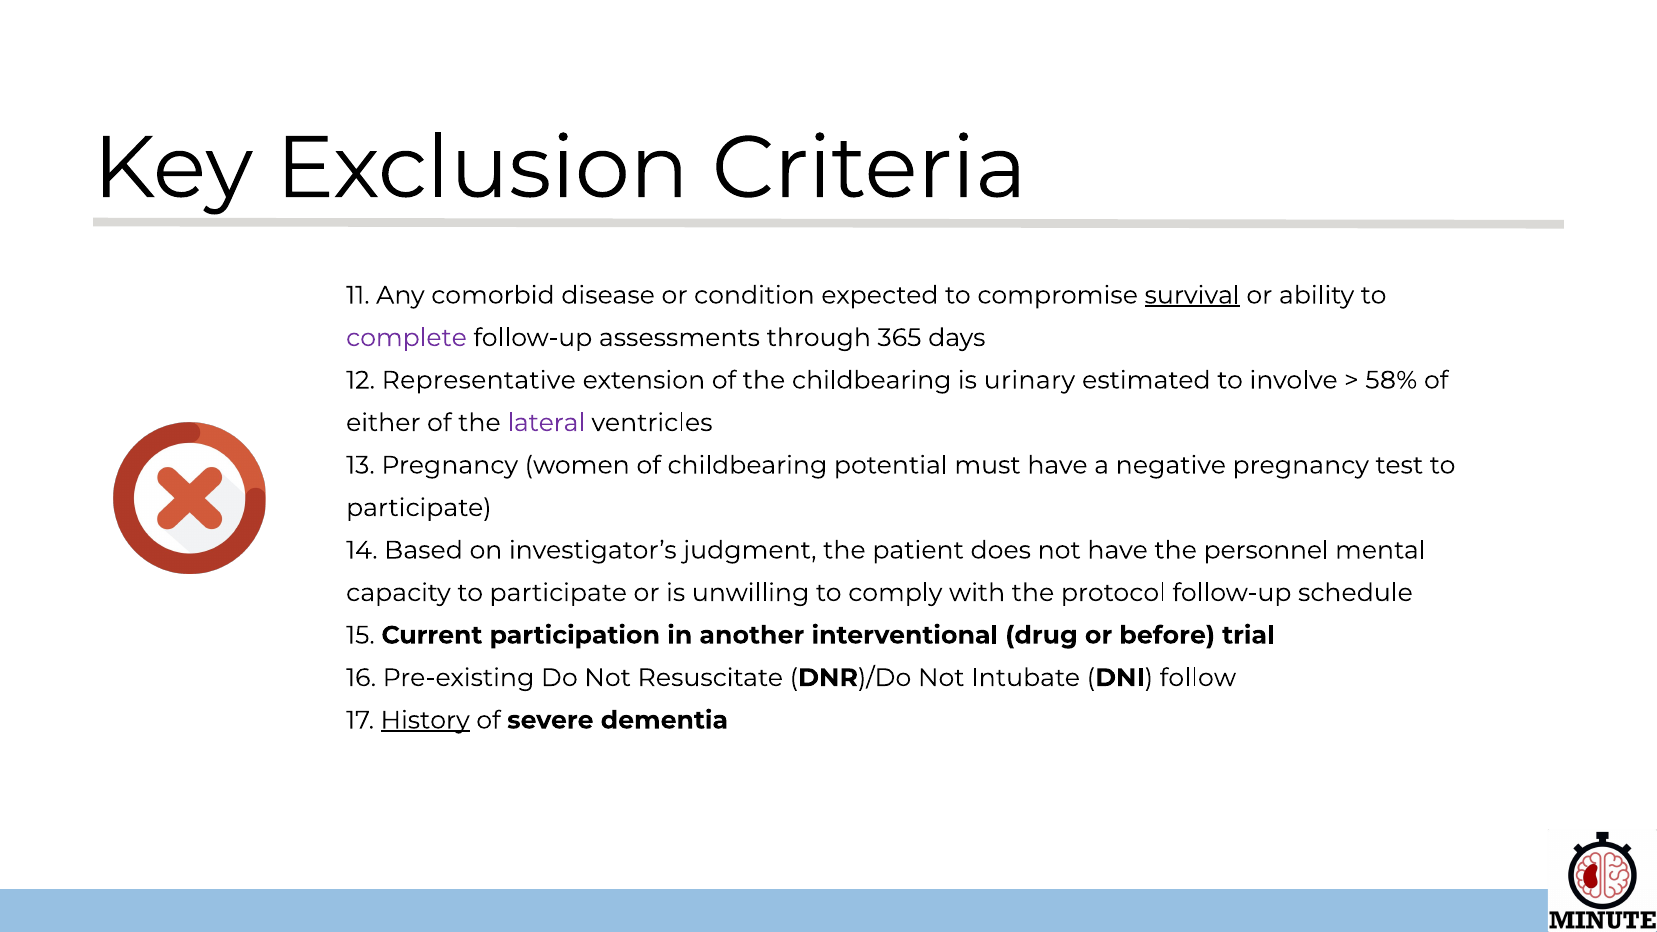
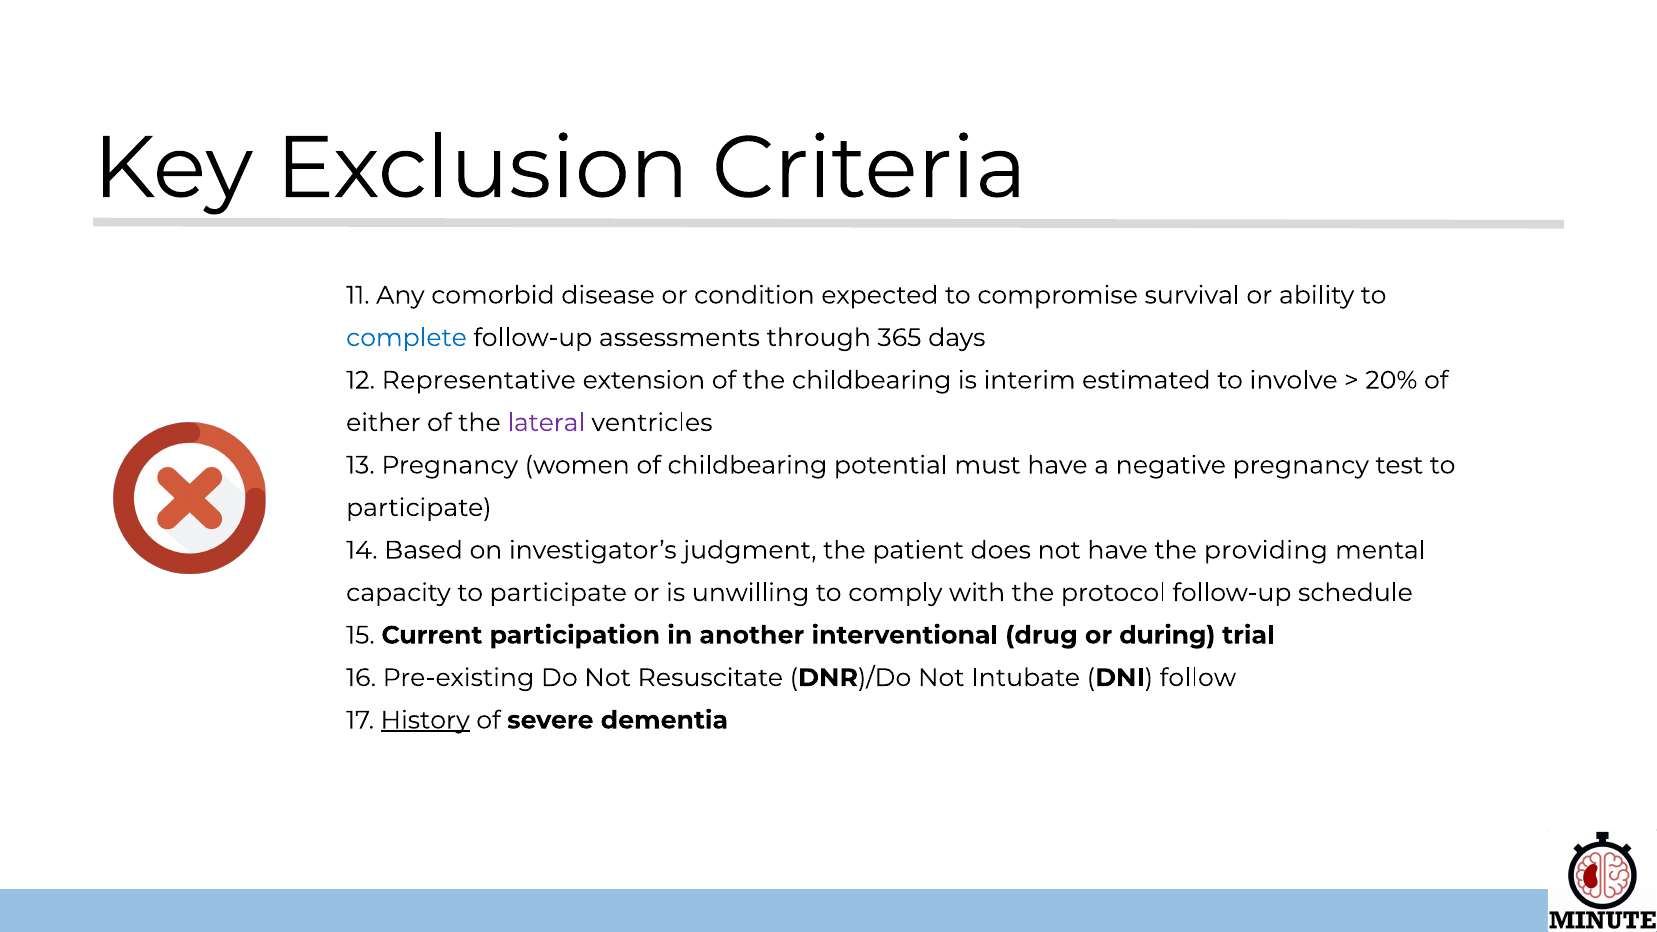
survival underline: present -> none
complete colour: purple -> blue
urinary: urinary -> interim
58%: 58% -> 20%
personnel: personnel -> providing
before: before -> during
